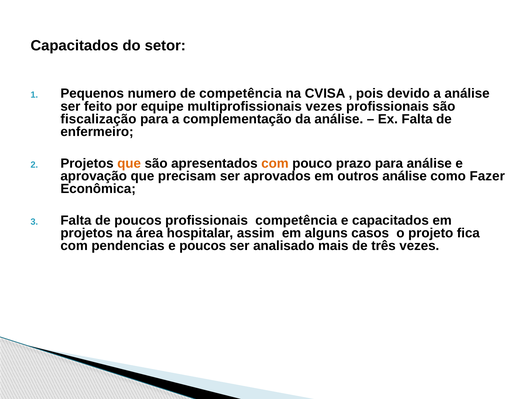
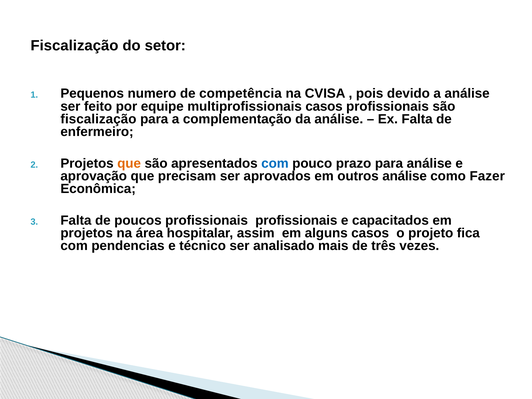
Capacitados at (74, 46): Capacitados -> Fiscalização
multiprofissionais vezes: vezes -> casos
com at (275, 163) colour: orange -> blue
profissionais competência: competência -> profissionais
e poucos: poucos -> técnico
